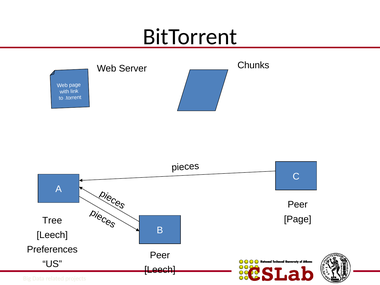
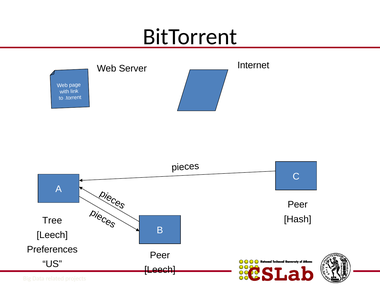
Chunks: Chunks -> Internet
Page at (298, 219): Page -> Hash
